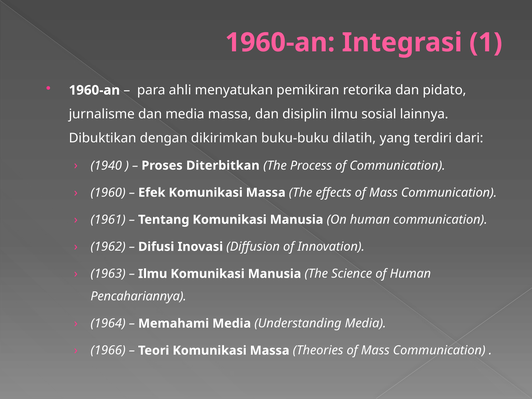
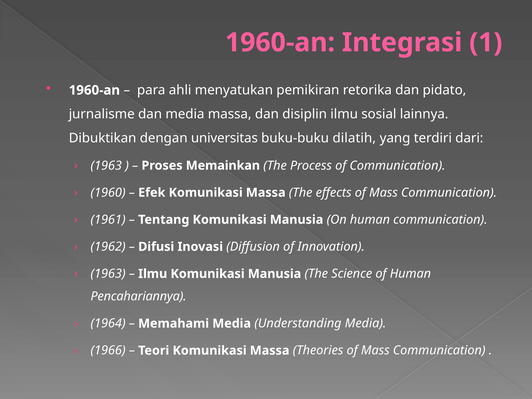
dikirimkan: dikirimkan -> universitas
1940 at (106, 166): 1940 -> 1963
Diterbitkan: Diterbitkan -> Memainkan
